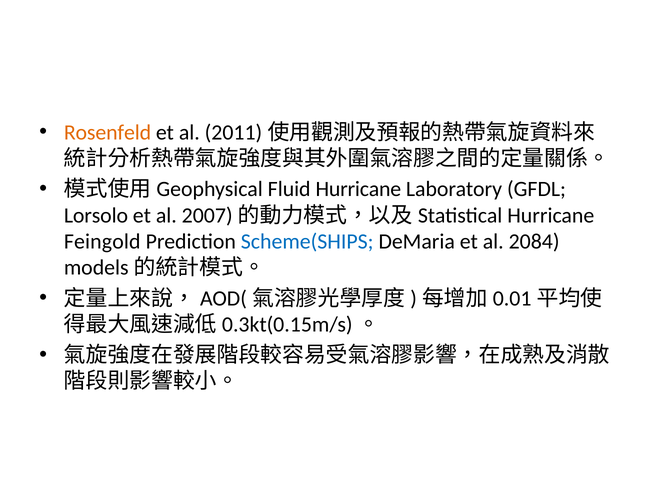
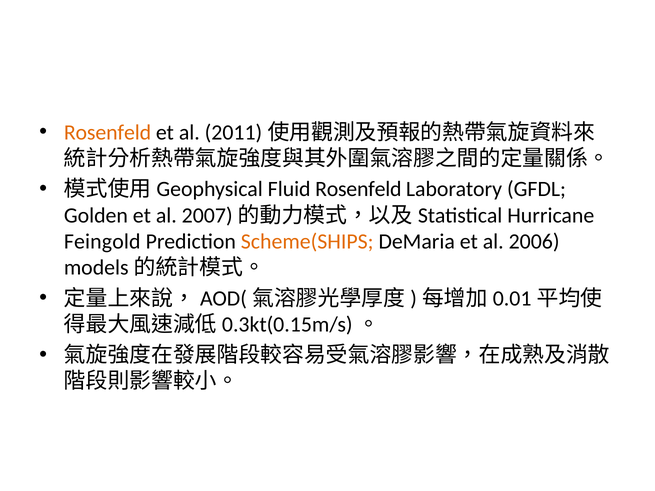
Fluid Hurricane: Hurricane -> Rosenfeld
Lorsolo: Lorsolo -> Golden
Scheme(SHIPS colour: blue -> orange
2084: 2084 -> 2006
